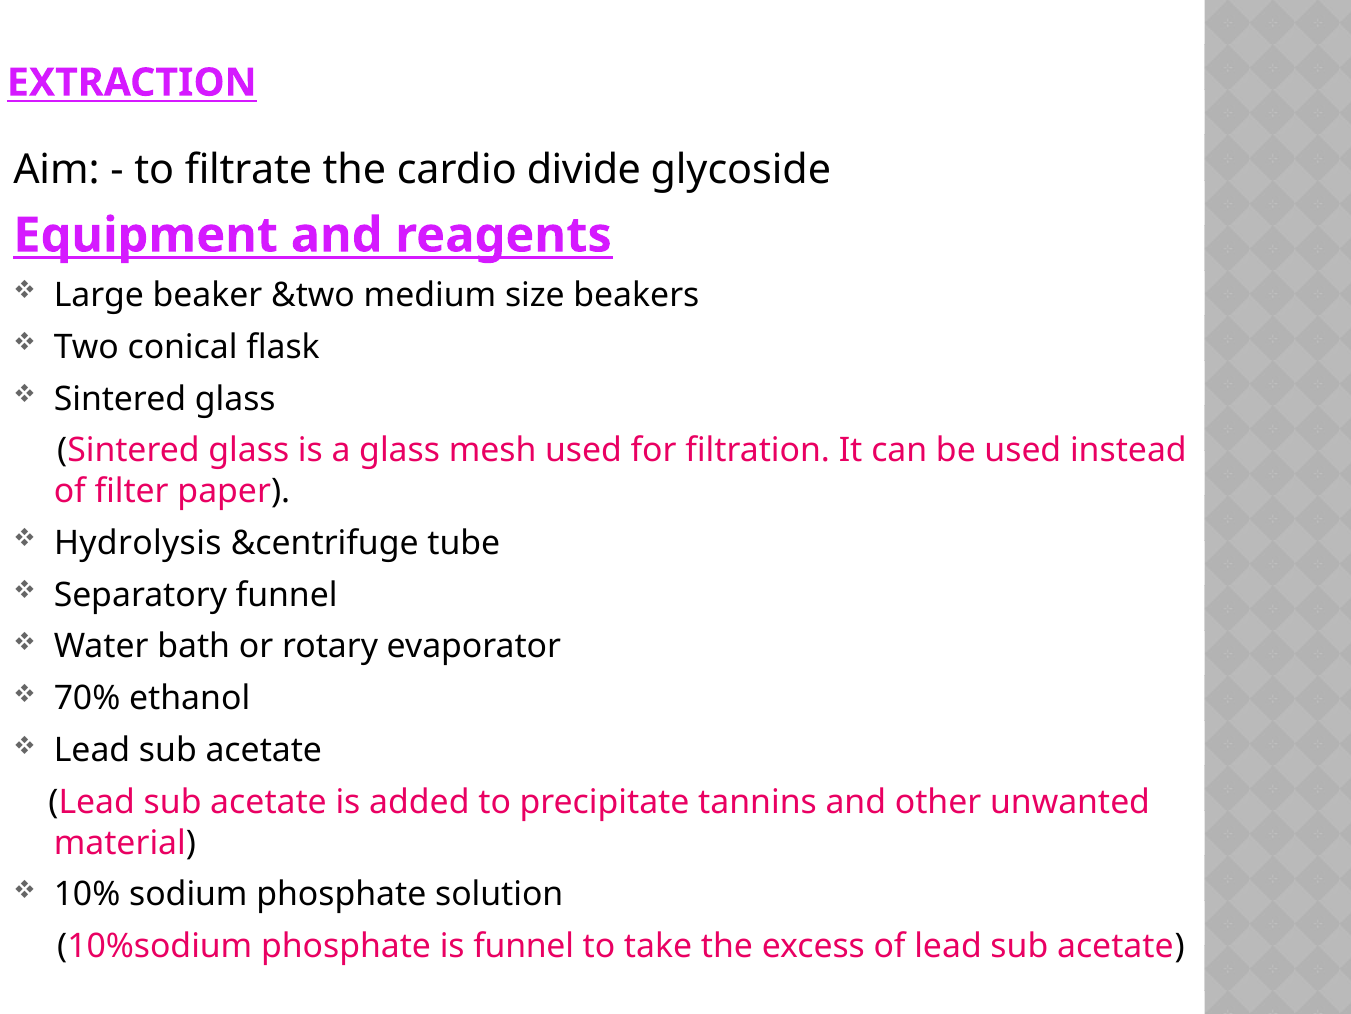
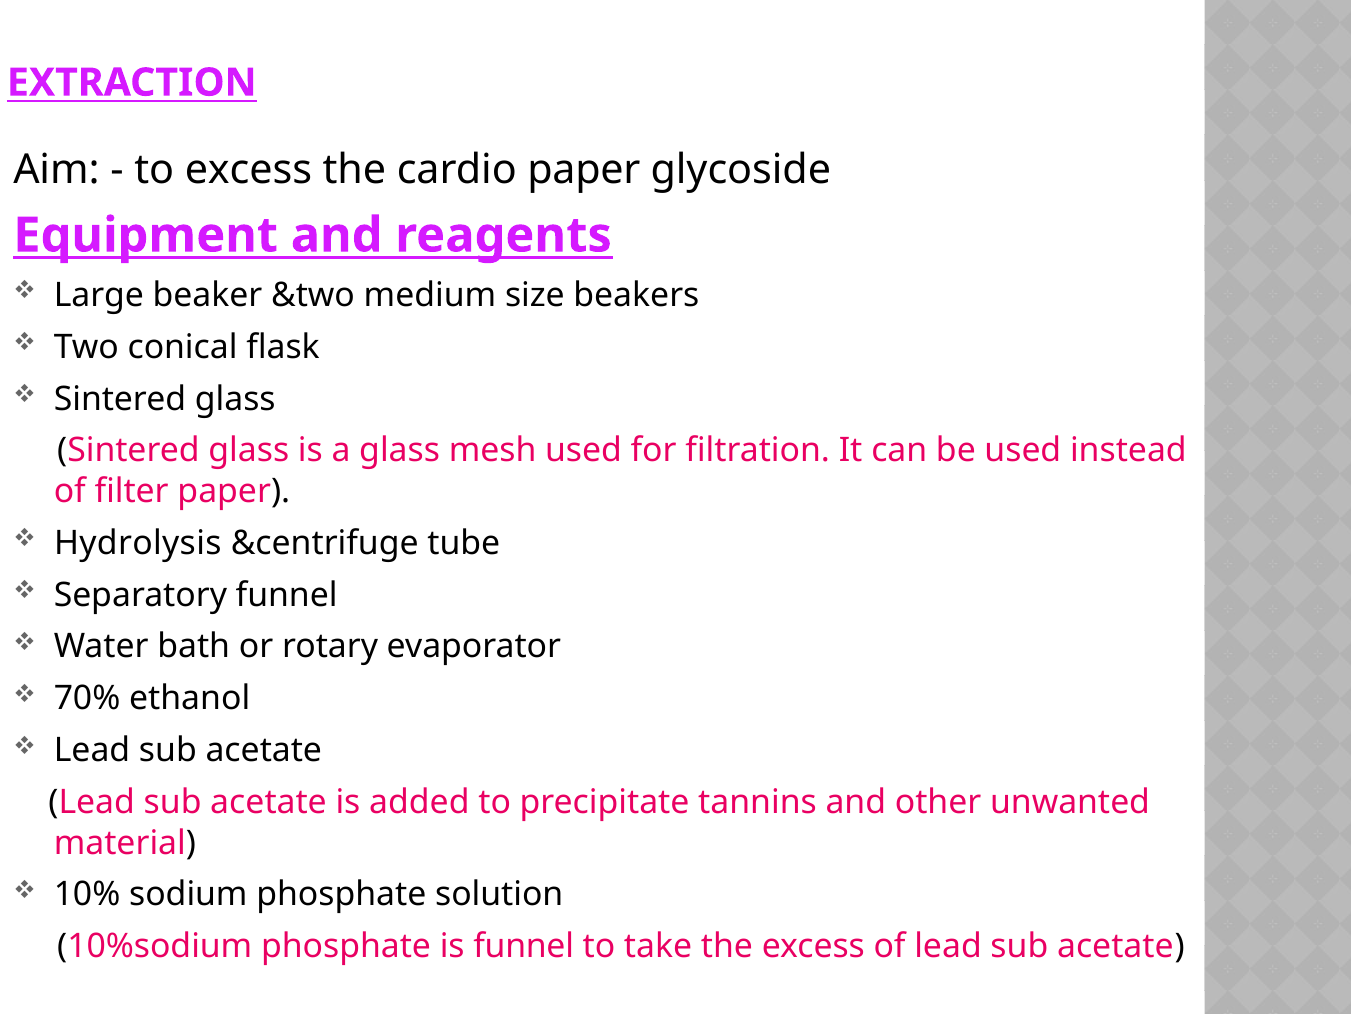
to filtrate: filtrate -> excess
cardio divide: divide -> paper
